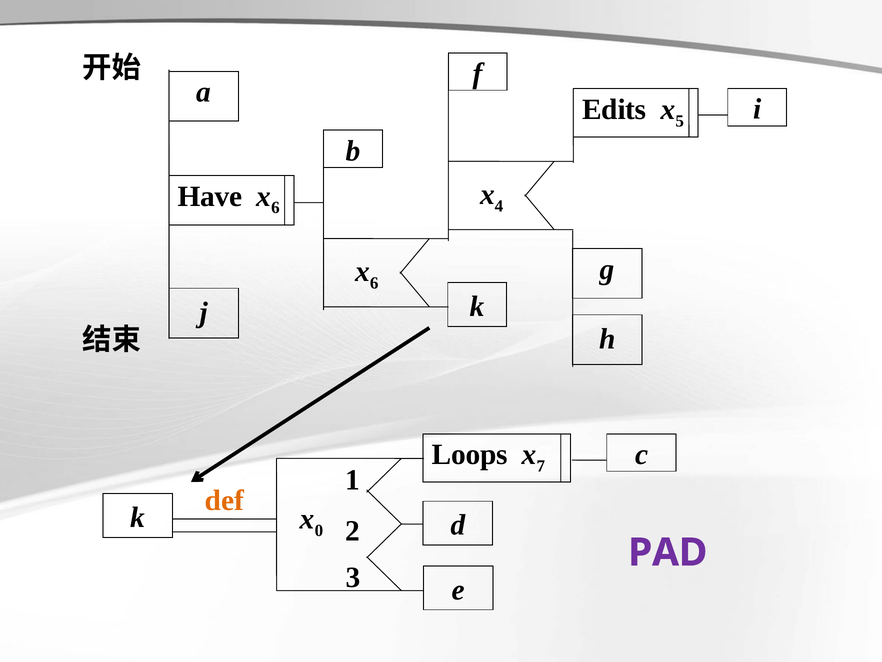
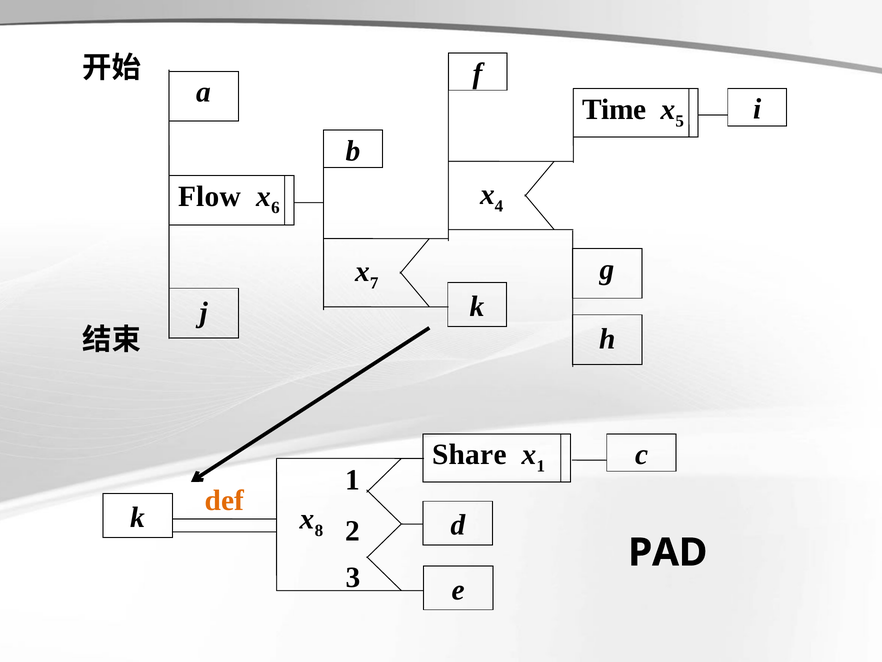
Edits: Edits -> Time
Have: Have -> Flow
6 at (374, 283): 6 -> 7
Loops: Loops -> Share
7 at (541, 466): 7 -> 1
0: 0 -> 8
PAD colour: purple -> black
